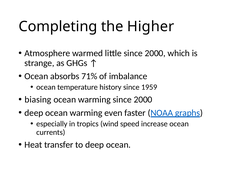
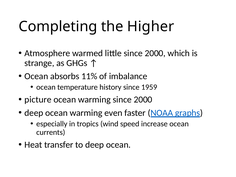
71%: 71% -> 11%
biasing: biasing -> picture
